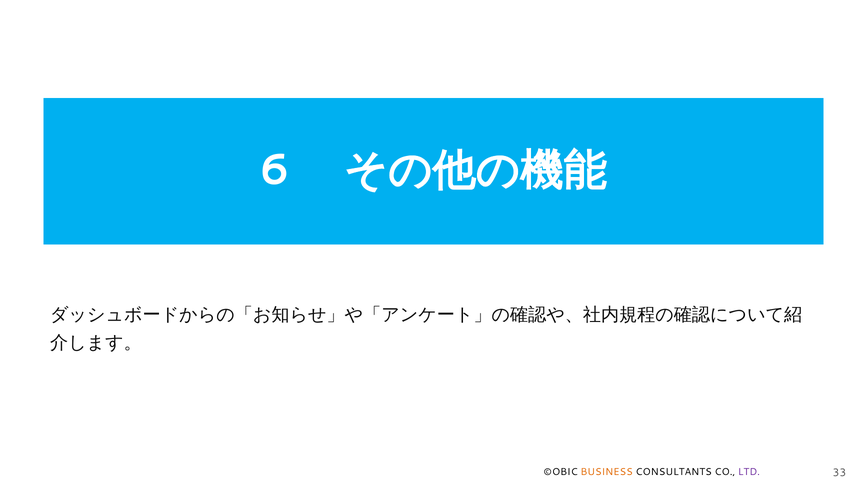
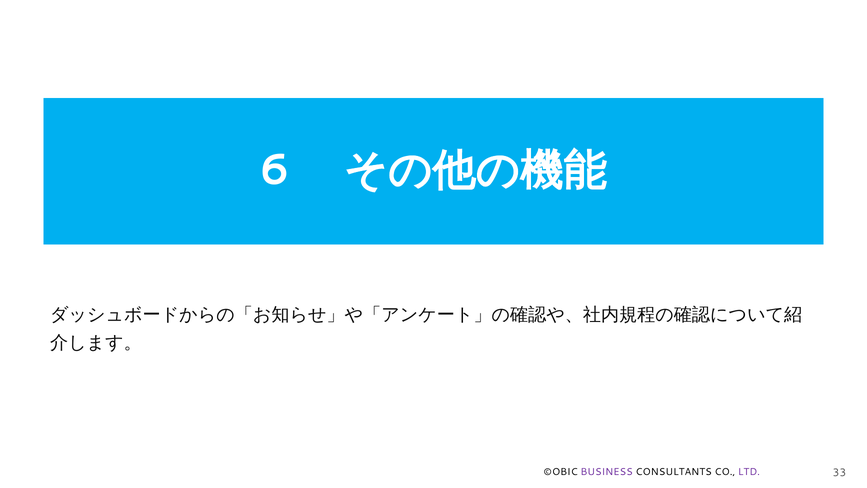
BUSINESS colour: orange -> purple
